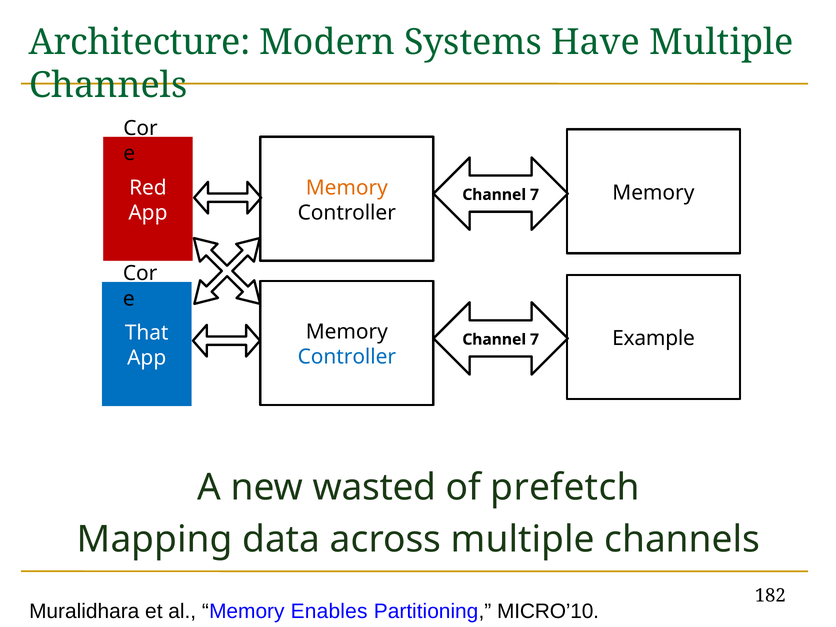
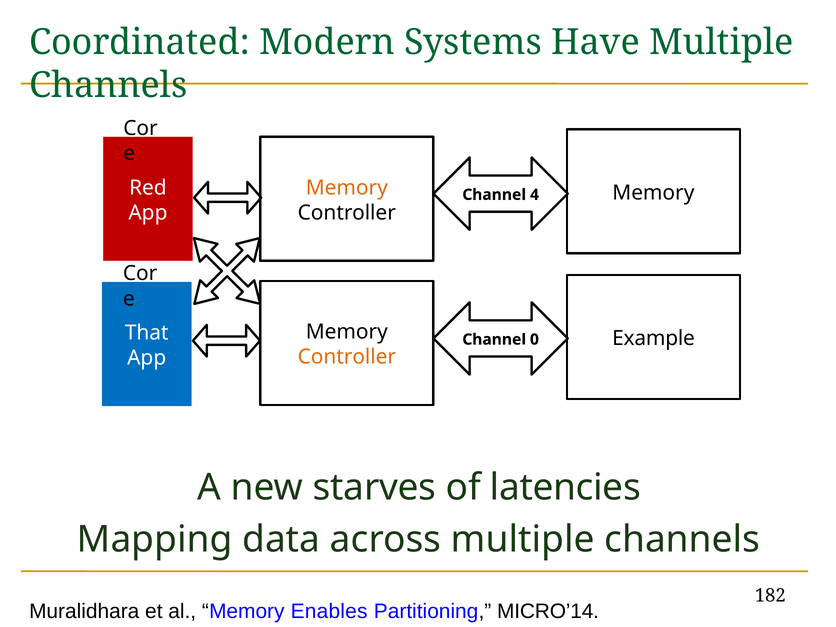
Architecture: Architecture -> Coordinated
7 at (534, 195): 7 -> 4
7 at (534, 339): 7 -> 0
Controller at (347, 357) colour: blue -> orange
wasted: wasted -> starves
prefetch: prefetch -> latencies
MICRO’10: MICRO’10 -> MICRO’14
